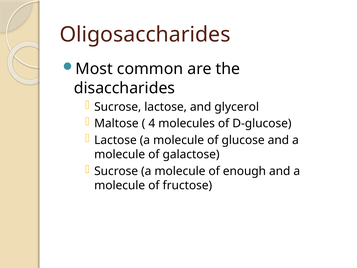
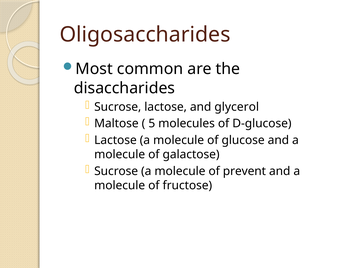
4: 4 -> 5
enough: enough -> prevent
